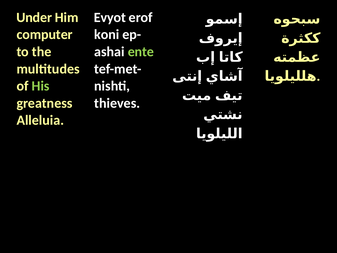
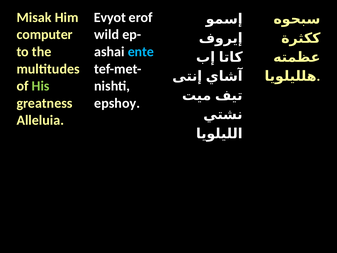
Under: Under -> Misak
koni: koni -> wild
ente colour: light green -> light blue
thieves: thieves -> epshoy
